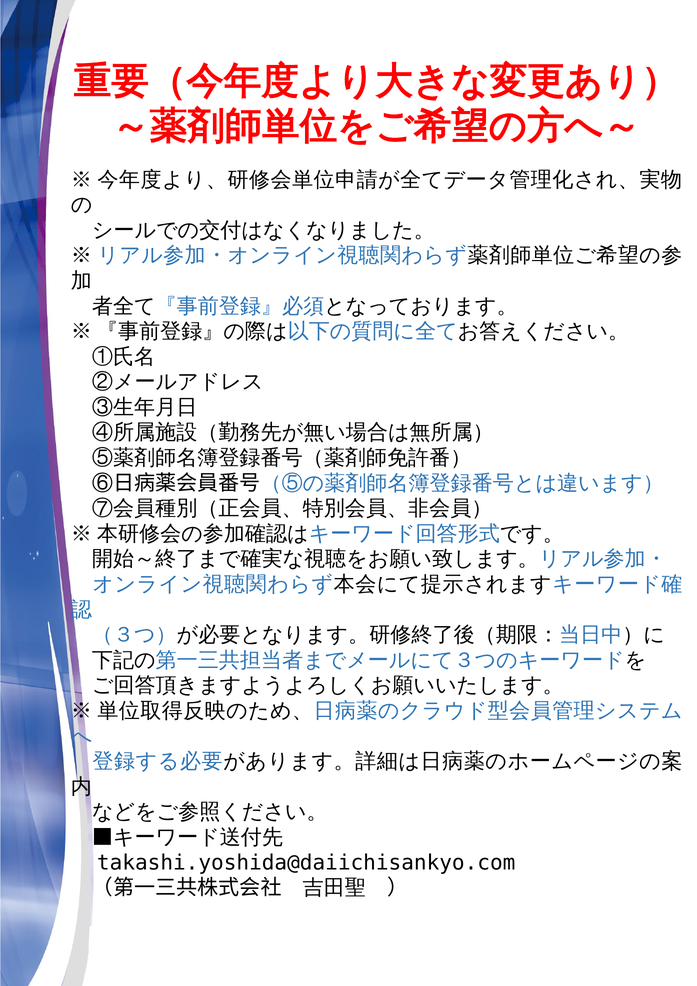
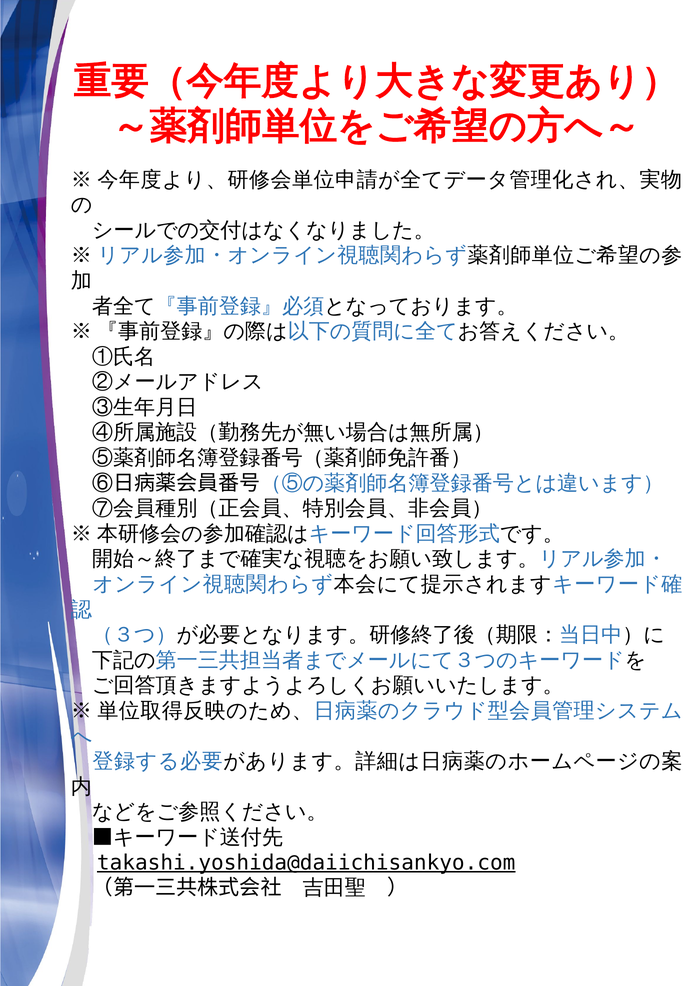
takashi.yoshida@daiichisankyo.com underline: none -> present
